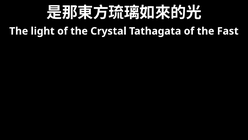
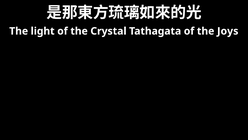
Fast: Fast -> Joys
